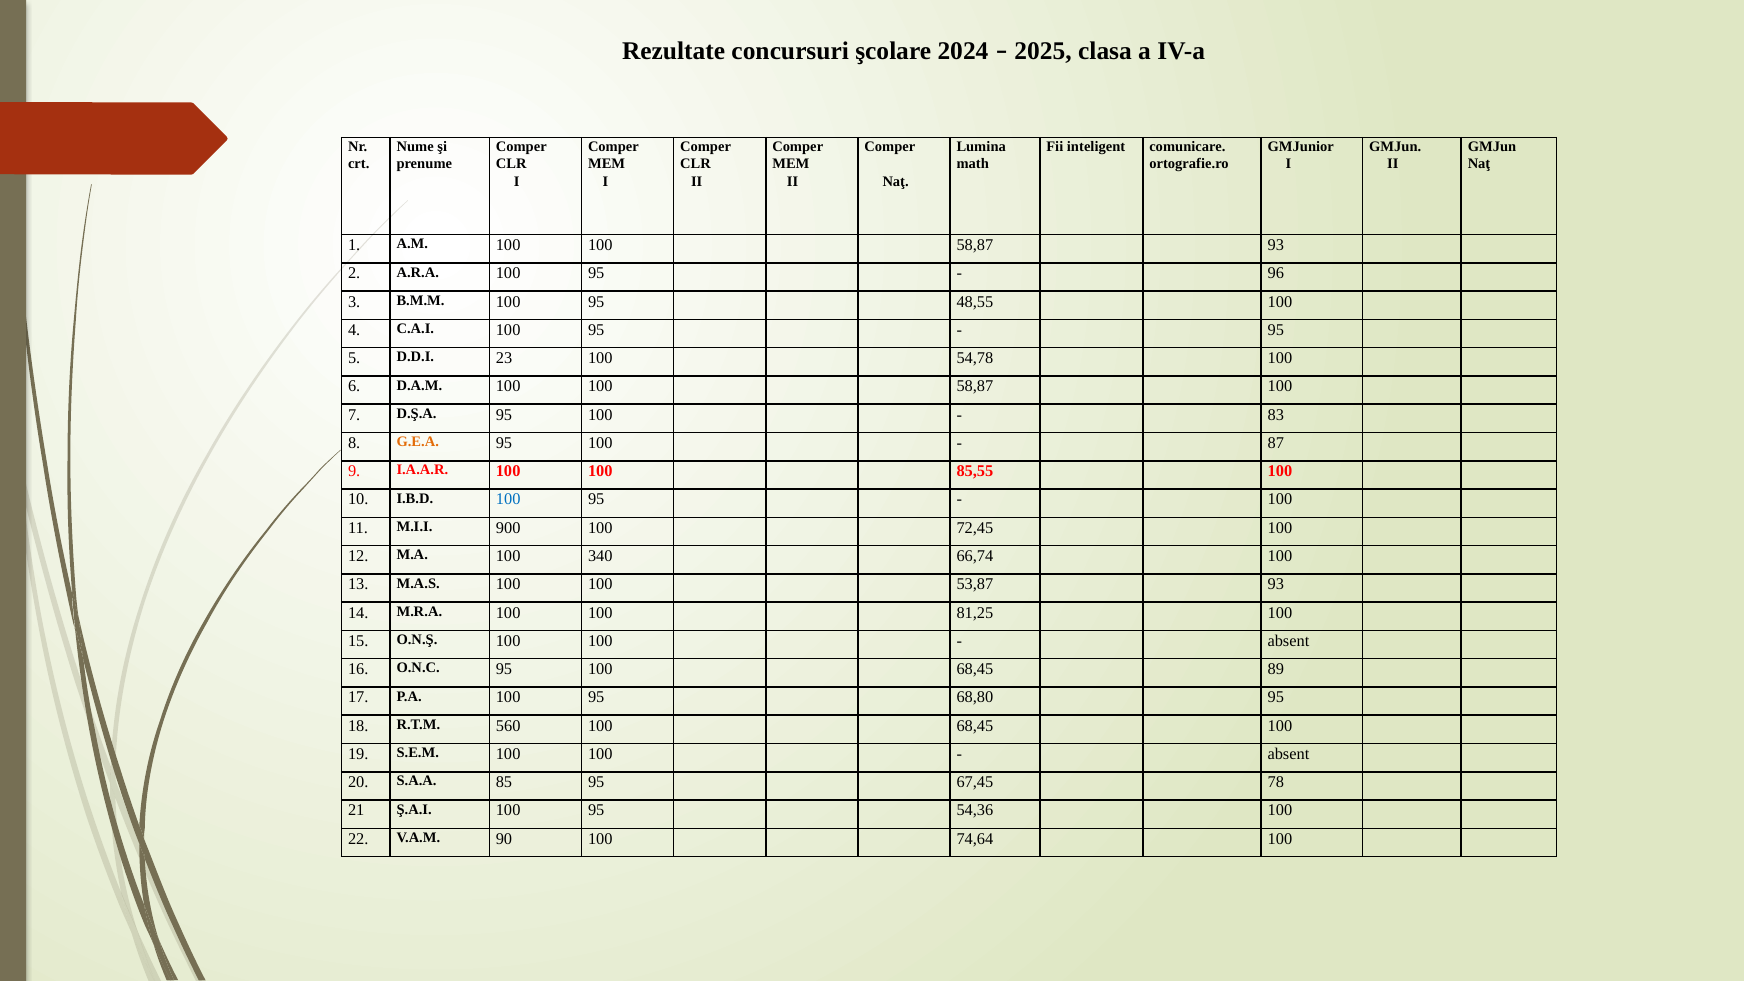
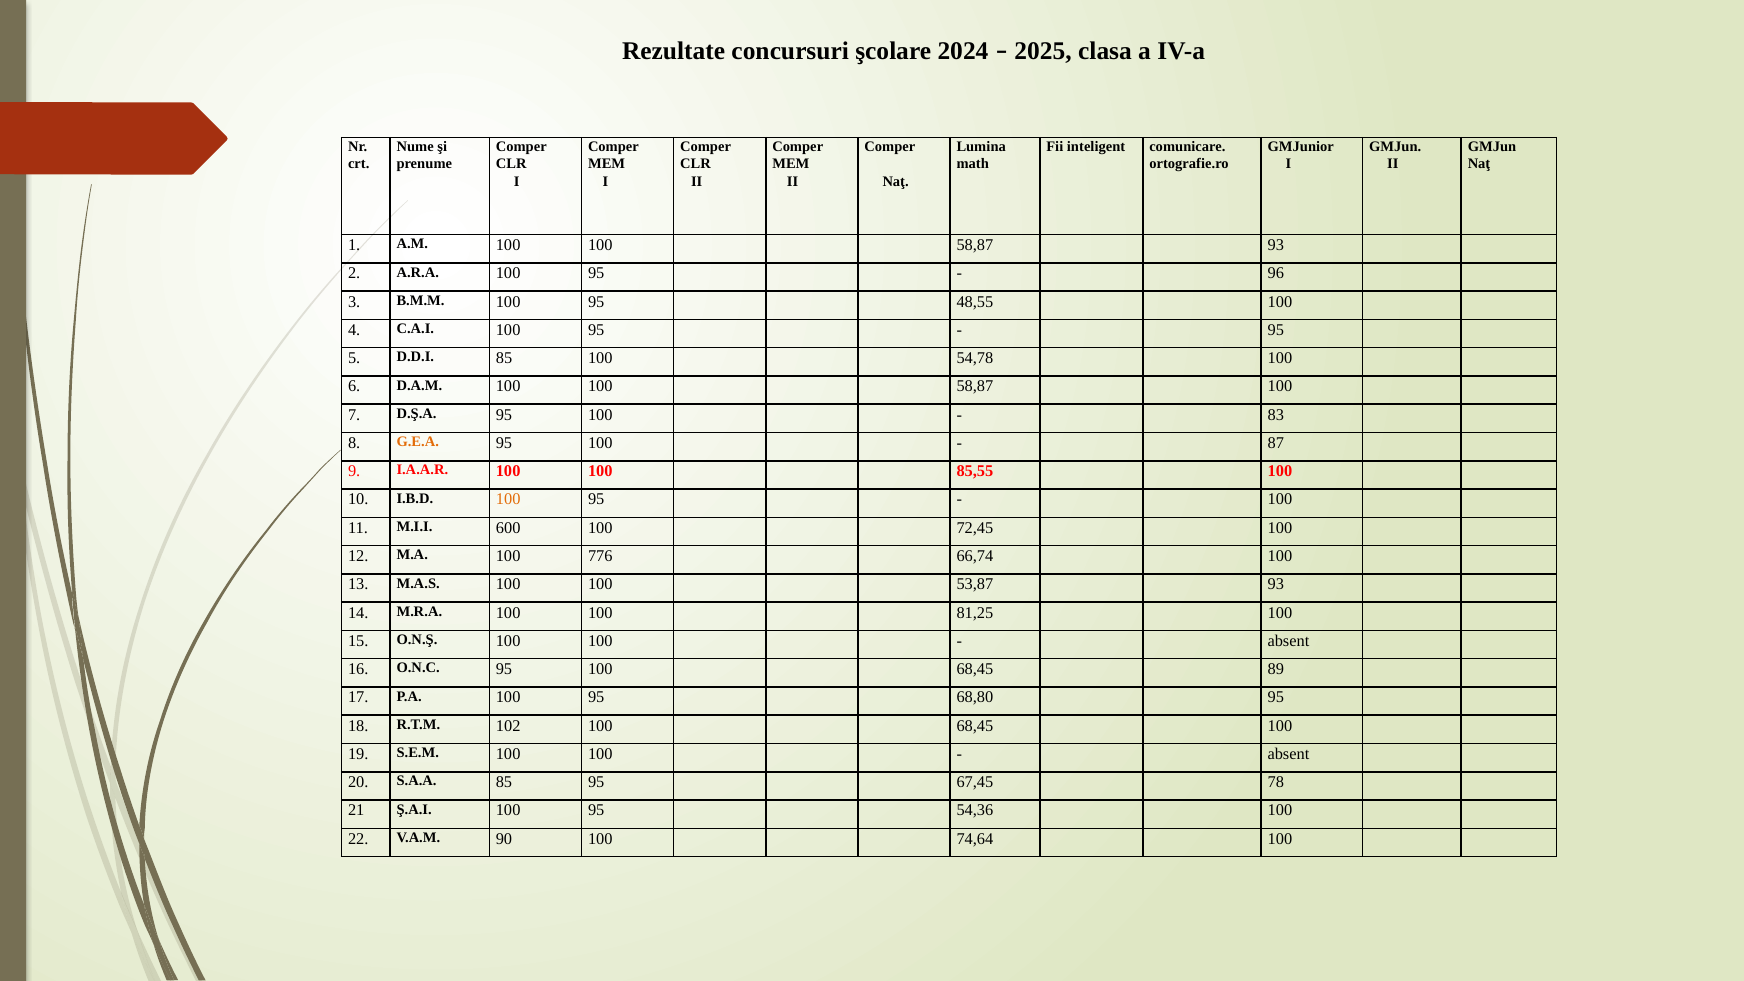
D.D.I 23: 23 -> 85
100 at (508, 500) colour: blue -> orange
900: 900 -> 600
340: 340 -> 776
560: 560 -> 102
